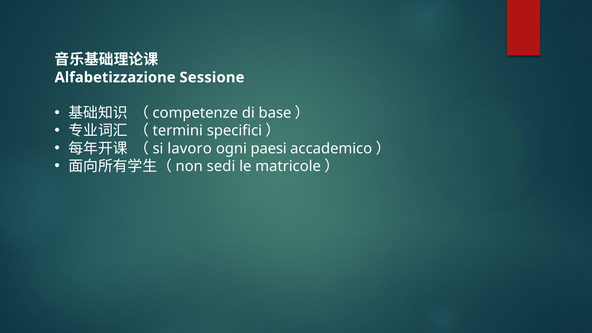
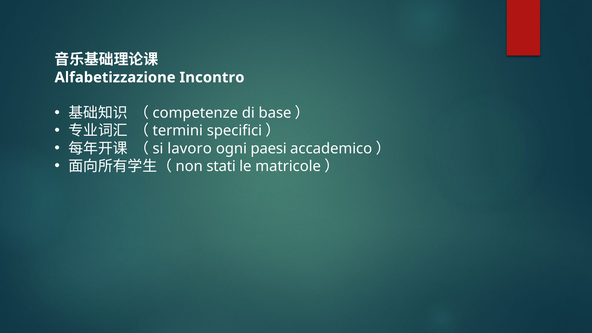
Sessione: Sessione -> Incontro
sedi: sedi -> stati
